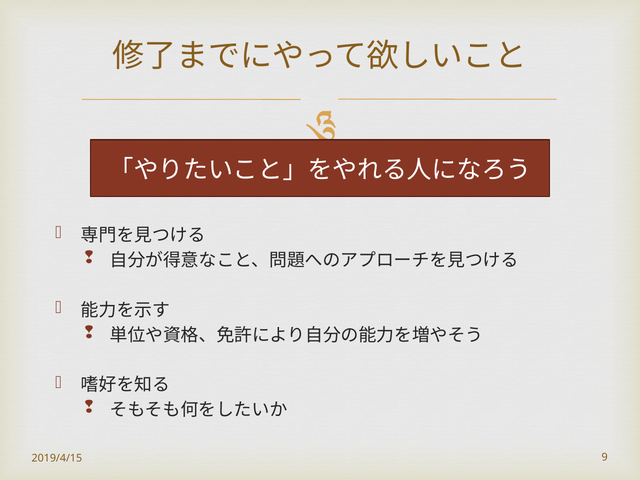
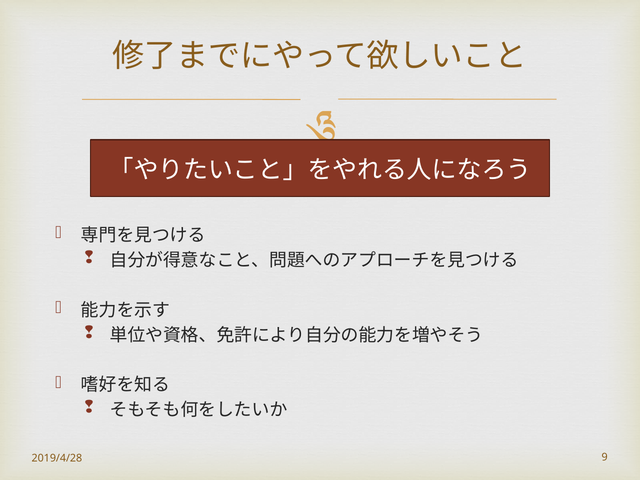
2019/4/15: 2019/4/15 -> 2019/4/28
